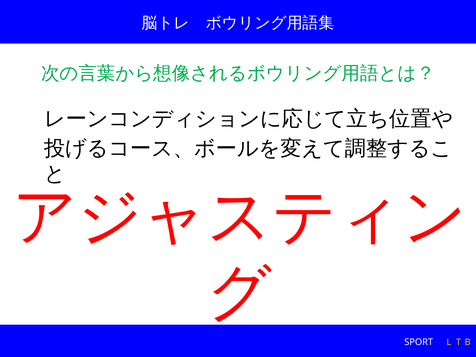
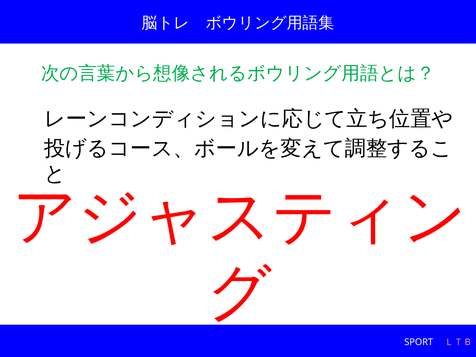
ＬＴＢ colour: yellow -> pink
